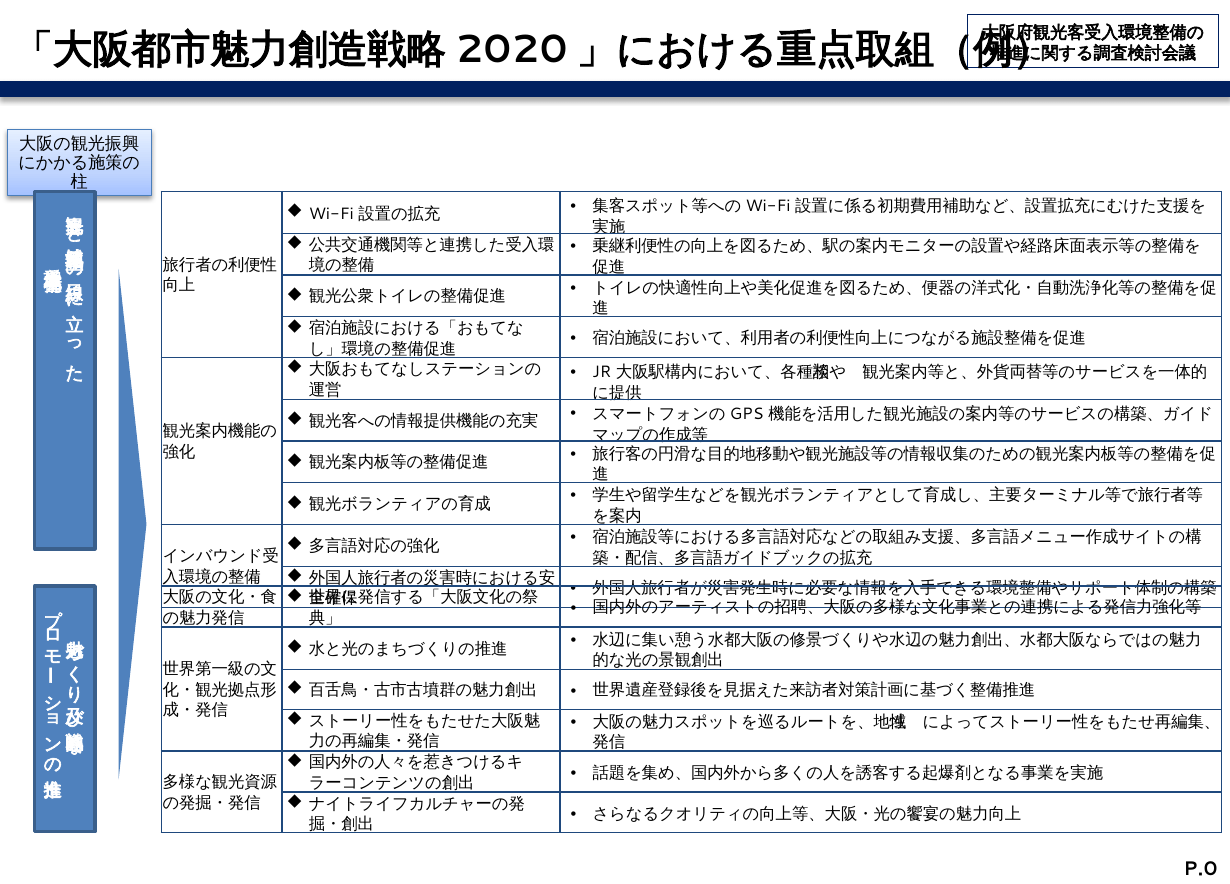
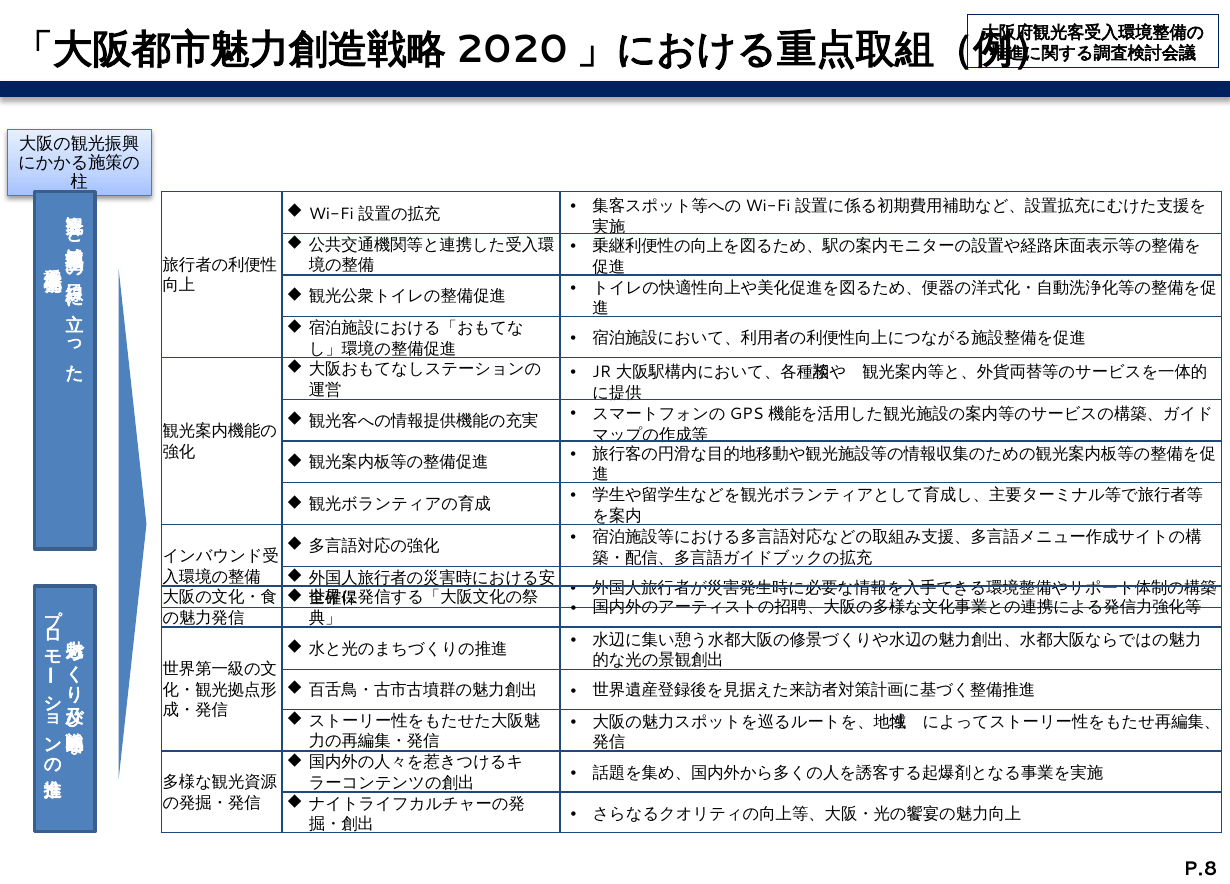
P.0: P.0 -> P.8
